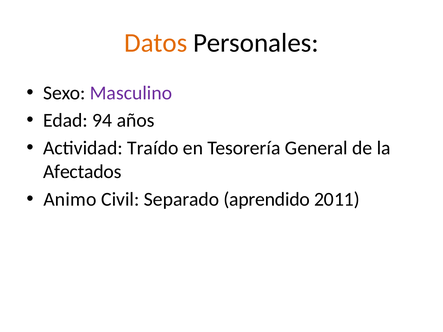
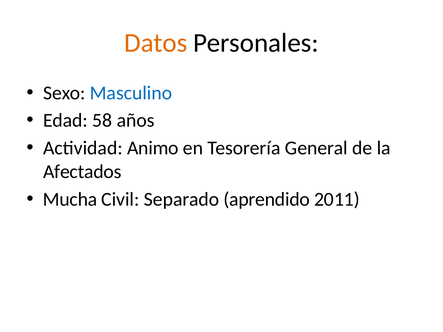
Masculino colour: purple -> blue
94: 94 -> 58
Traído: Traído -> Animo
Animo: Animo -> Mucha
